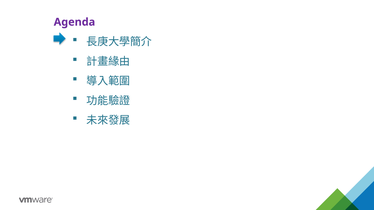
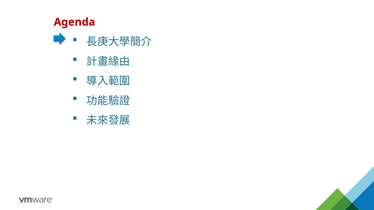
Agenda colour: purple -> red
